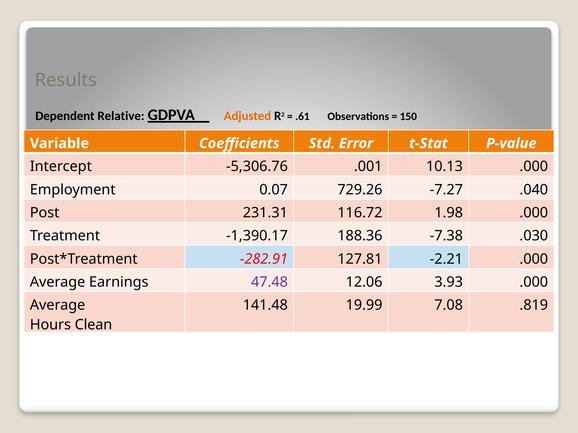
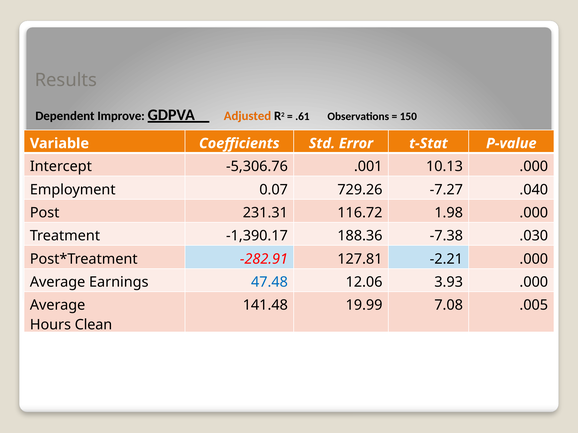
Relative: Relative -> Improve
47.48 colour: purple -> blue
.819: .819 -> .005
